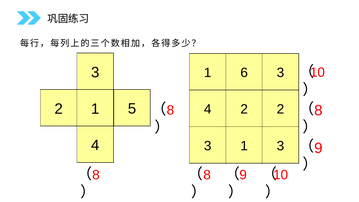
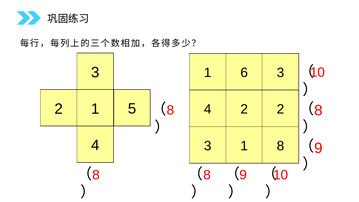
3 3: 3 -> 8
